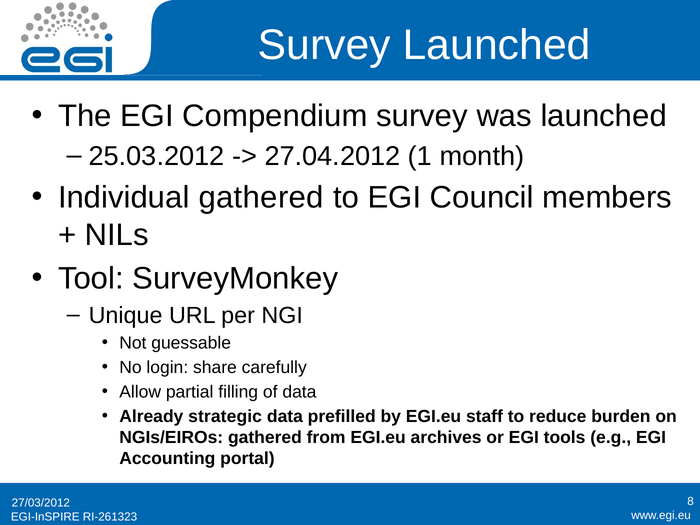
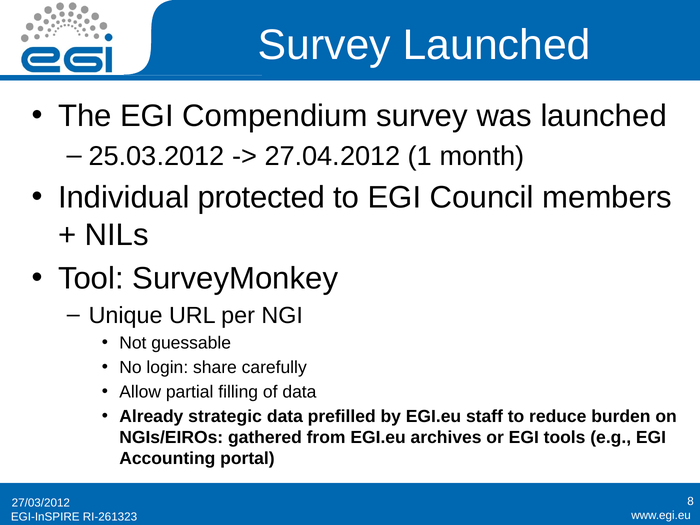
Individual gathered: gathered -> protected
